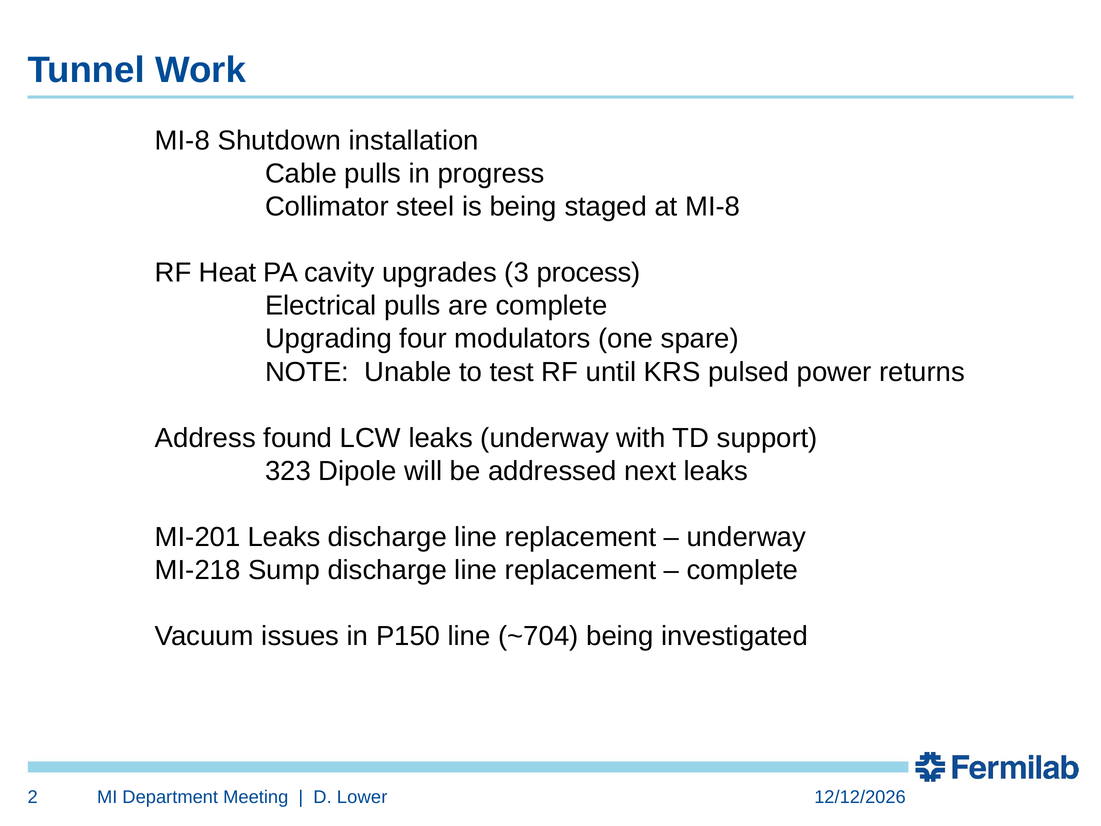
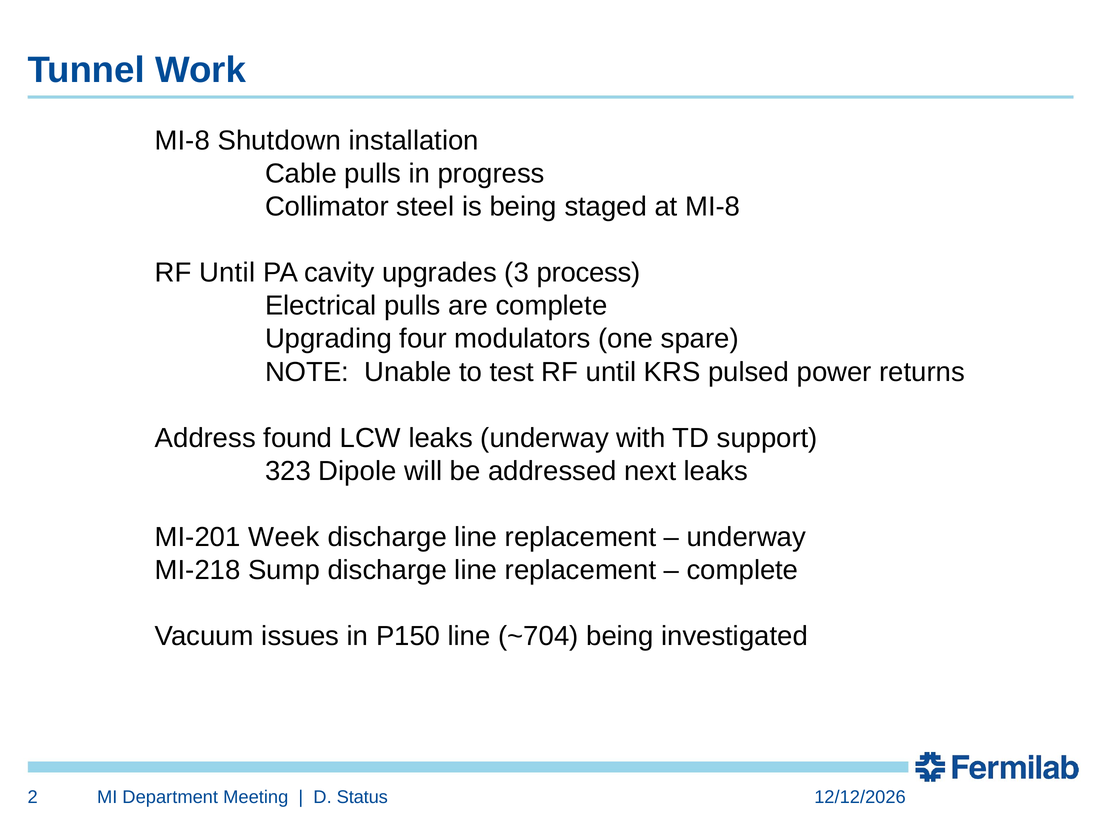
Heat at (228, 273): Heat -> Until
MI-201 Leaks: Leaks -> Week
Lower: Lower -> Status
